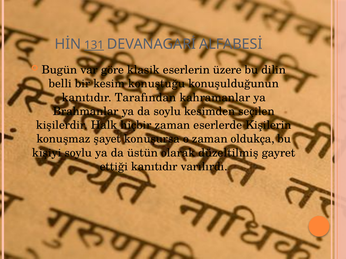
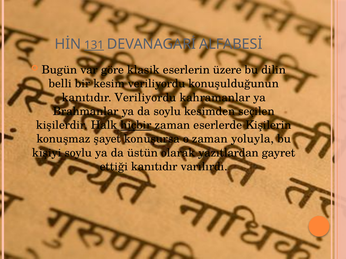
kesim konuştuğu: konuştuğu -> veriliyordu
kanıtıdır Tarafından: Tarafından -> Veriliyordu
hiçbir underline: none -> present
oldukça: oldukça -> yoluyla
düzeltilmiş: düzeltilmiş -> yazıtlardan
